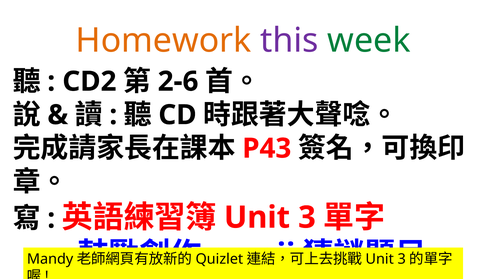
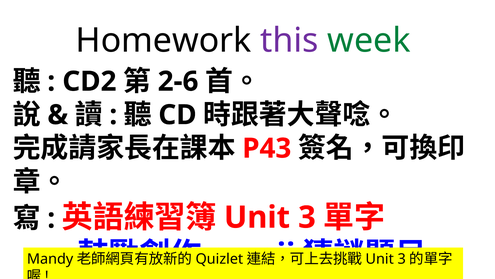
Homework colour: orange -> black
